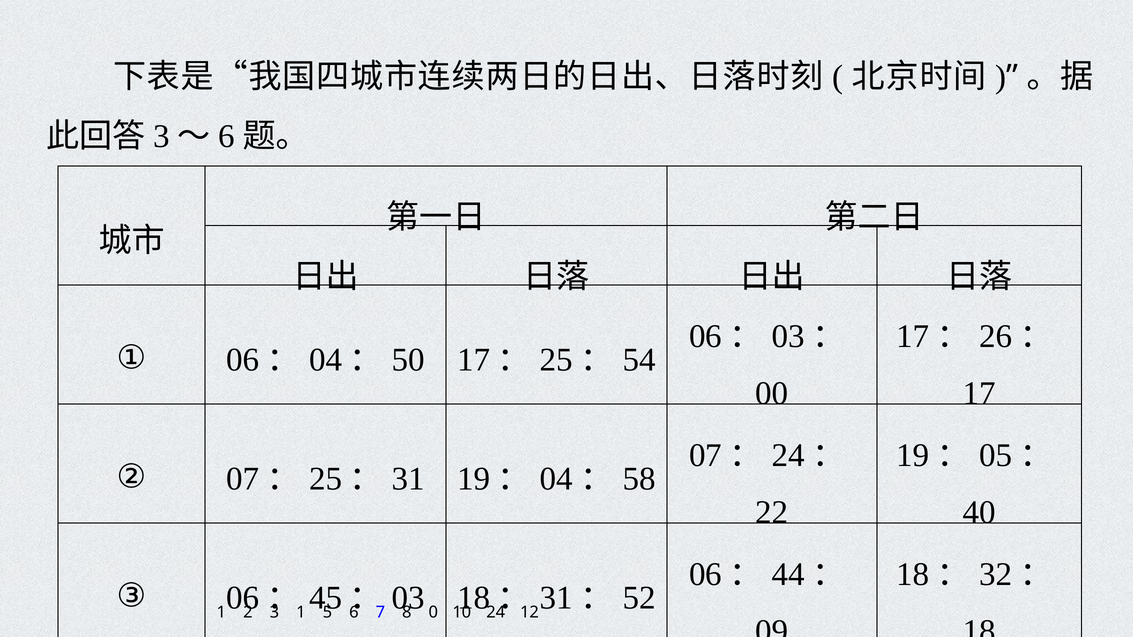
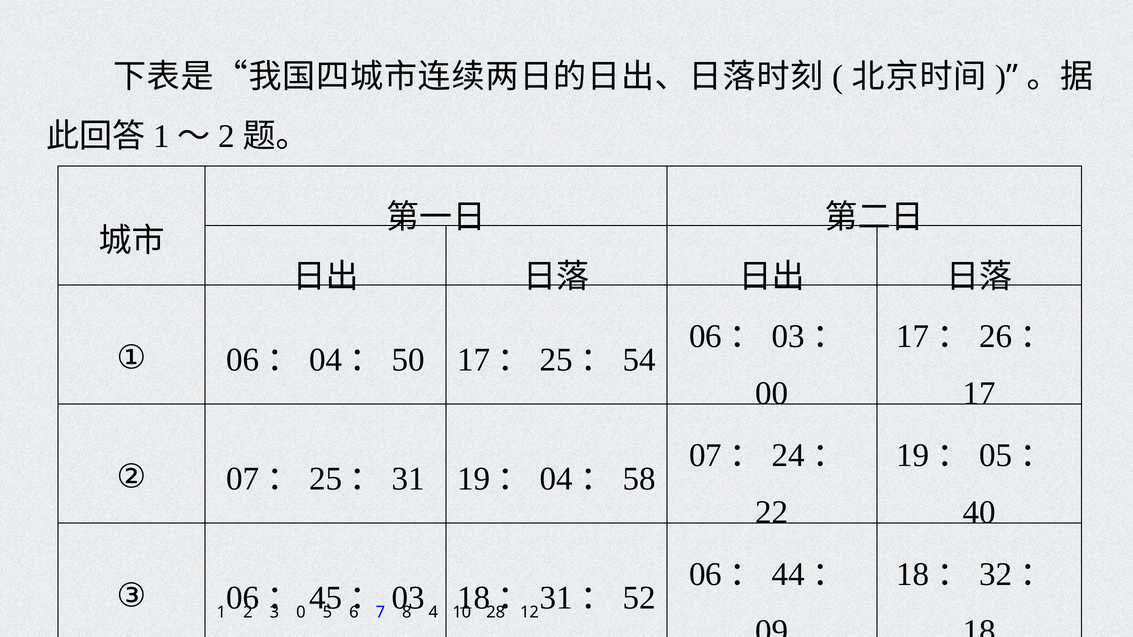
3 at (161, 137): 3 -> 1
6 at (227, 137): 6 -> 2
1 1: 1 -> 0
0: 0 -> 4
24 at (496, 612): 24 -> 28
